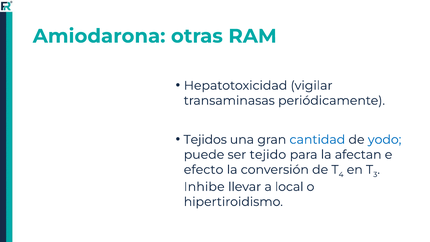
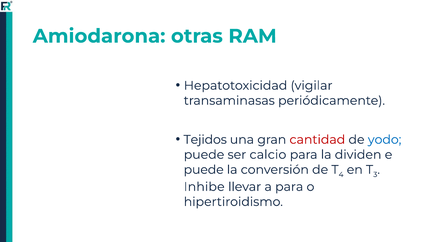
cantidad colour: blue -> red
tejido: tejido -> calcio
afectan: afectan -> dividen
efecto at (204, 170): efecto -> puede
a local: local -> para
